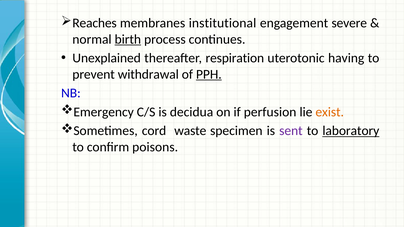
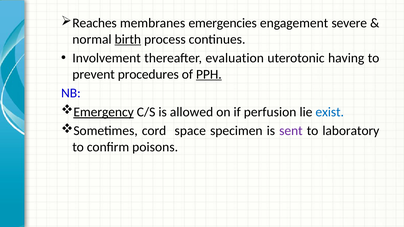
institutional: institutional -> emergencies
Unexplained: Unexplained -> Involvement
respiration: respiration -> evaluation
withdrawal: withdrawal -> procedures
Emergency underline: none -> present
decidua: decidua -> allowed
exist colour: orange -> blue
waste: waste -> space
laboratory underline: present -> none
